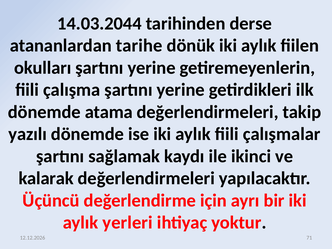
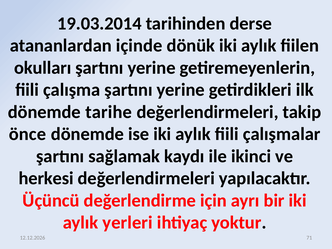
14.03.2044: 14.03.2044 -> 19.03.2014
tarihe: tarihe -> içinde
atama: atama -> tarihe
yazılı: yazılı -> önce
kalarak: kalarak -> herkesi
